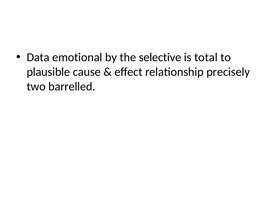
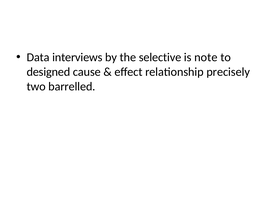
emotional: emotional -> interviews
total: total -> note
plausible: plausible -> designed
